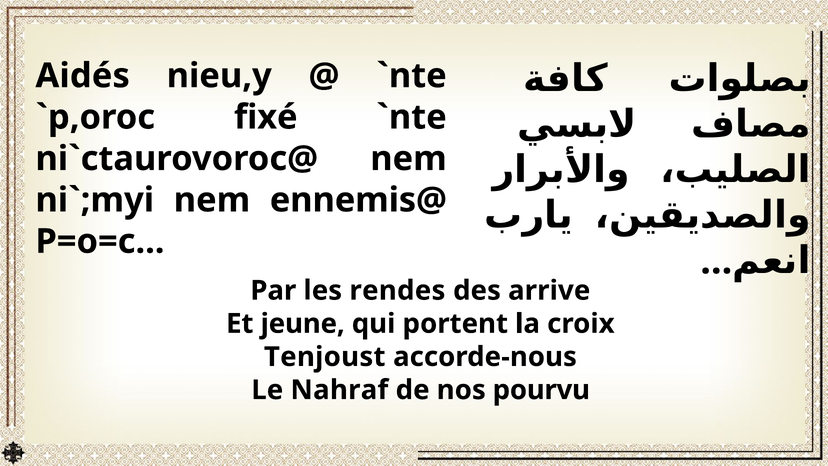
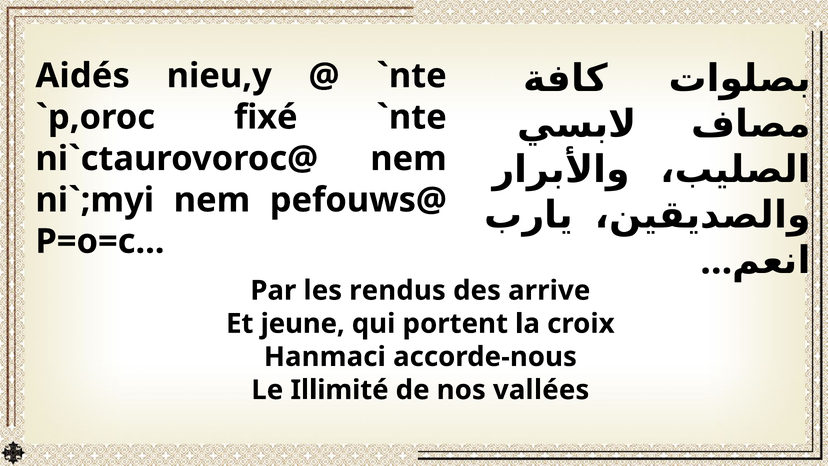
ennemis@: ennemis@ -> pefouws@
rendes: rendes -> rendus
Tenjoust: Tenjoust -> Hanmaci
Nahraf: Nahraf -> Illimité
pourvu: pourvu -> vallées
